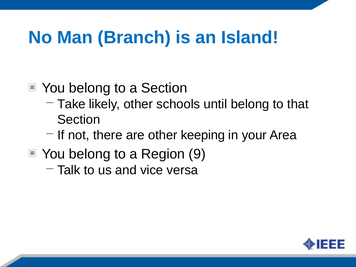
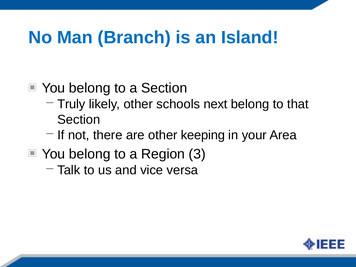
Take: Take -> Truly
until: until -> next
9: 9 -> 3
